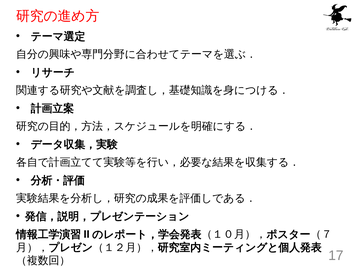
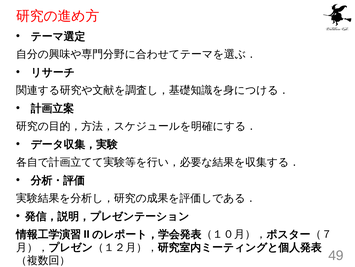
17: 17 -> 49
